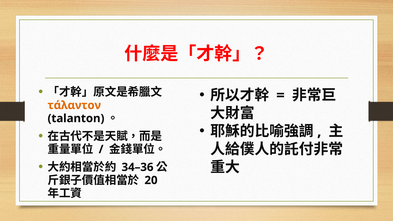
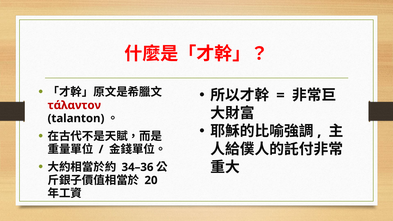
τάλαντον colour: orange -> red
